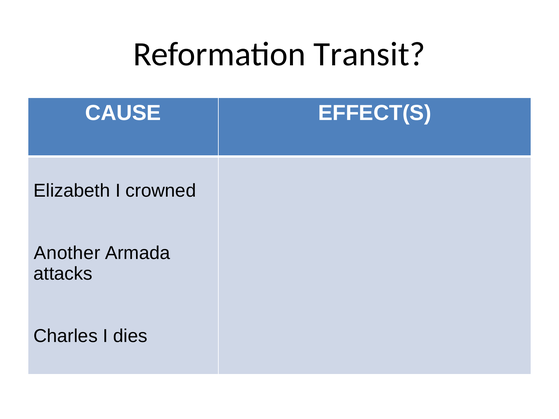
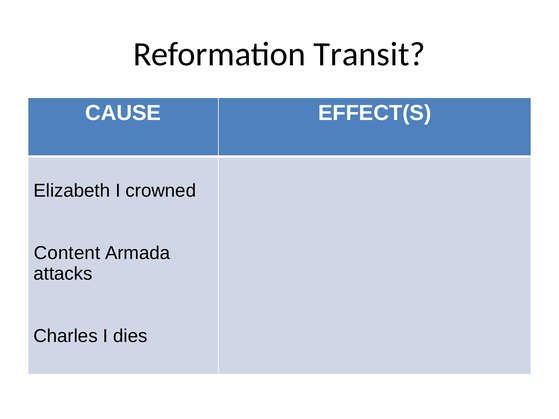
Another: Another -> Content
